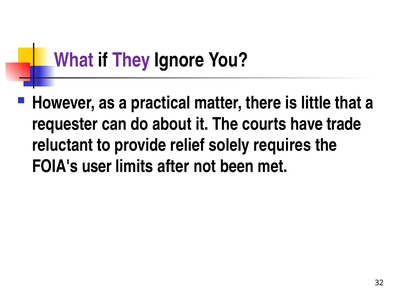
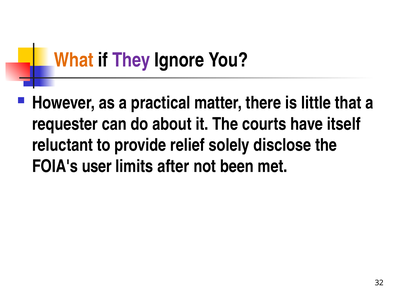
What colour: purple -> orange
trade: trade -> itself
requires: requires -> disclose
